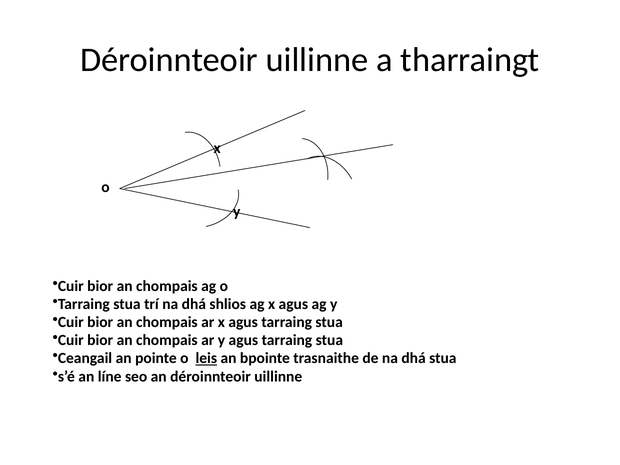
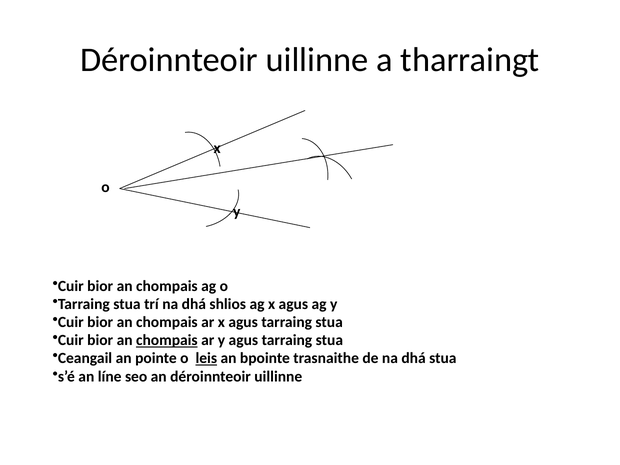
chompais at (167, 340) underline: none -> present
